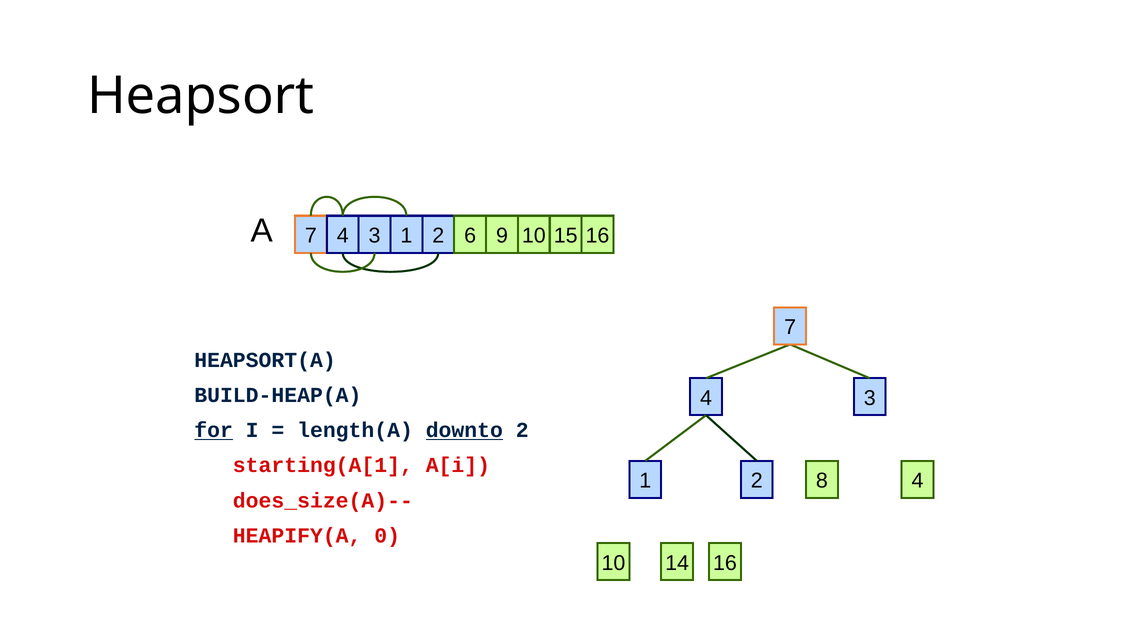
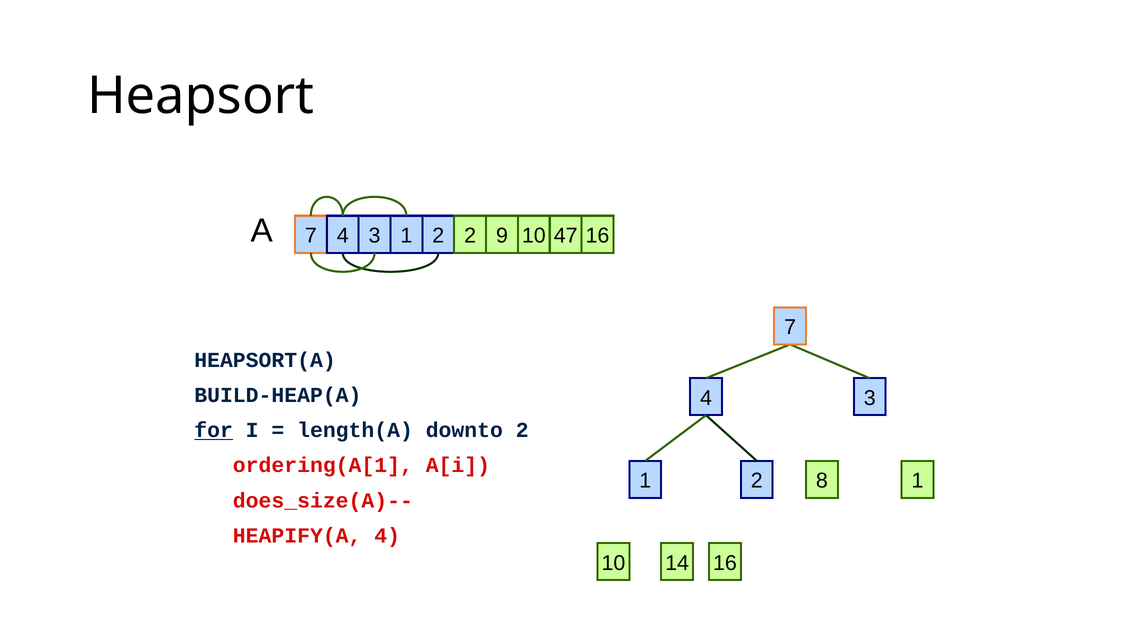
2 6: 6 -> 2
15: 15 -> 47
downto underline: present -> none
starting(A[1: starting(A[1 -> ordering(A[1
4 at (918, 481): 4 -> 1
HEAPIFY(A 0: 0 -> 4
